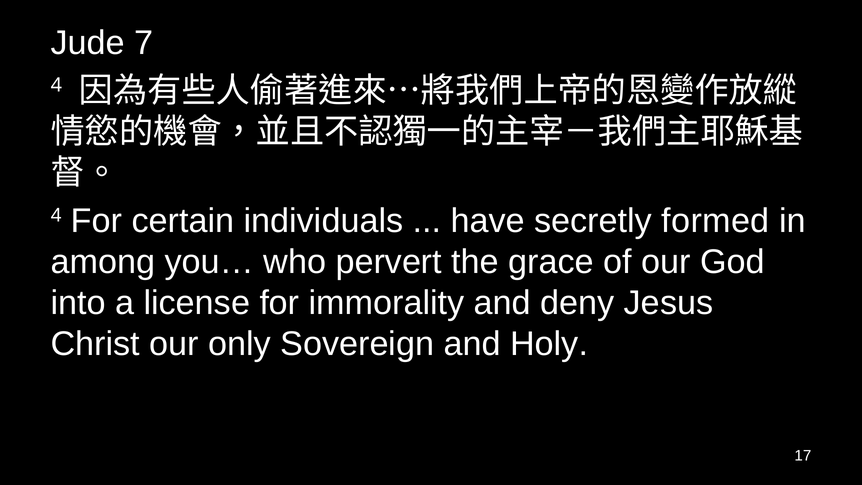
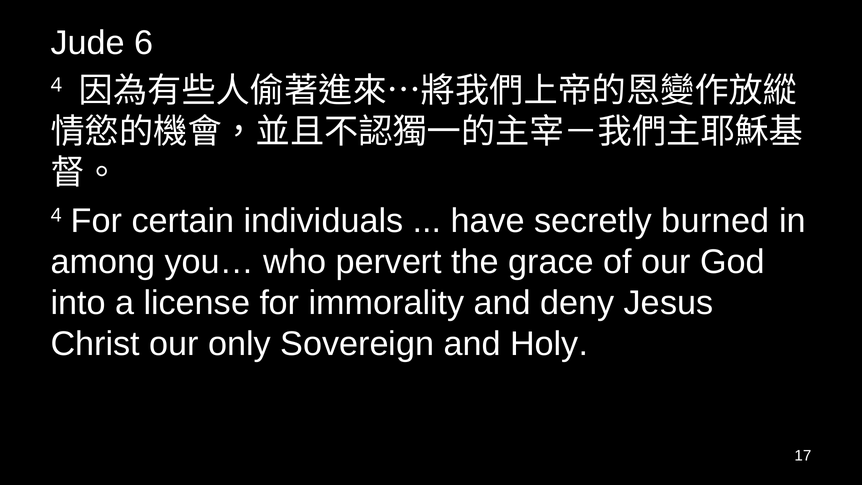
7: 7 -> 6
formed: formed -> burned
